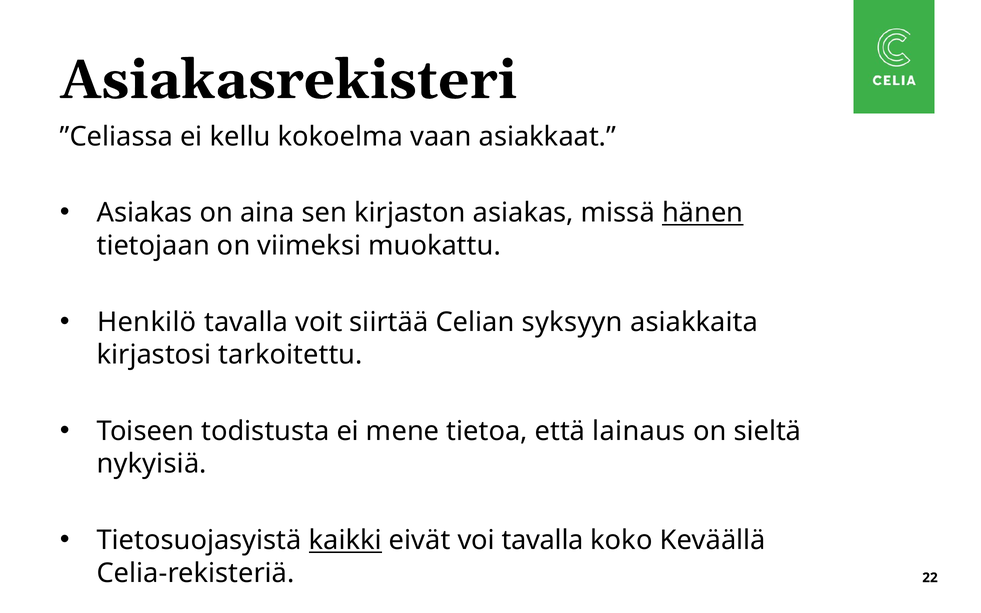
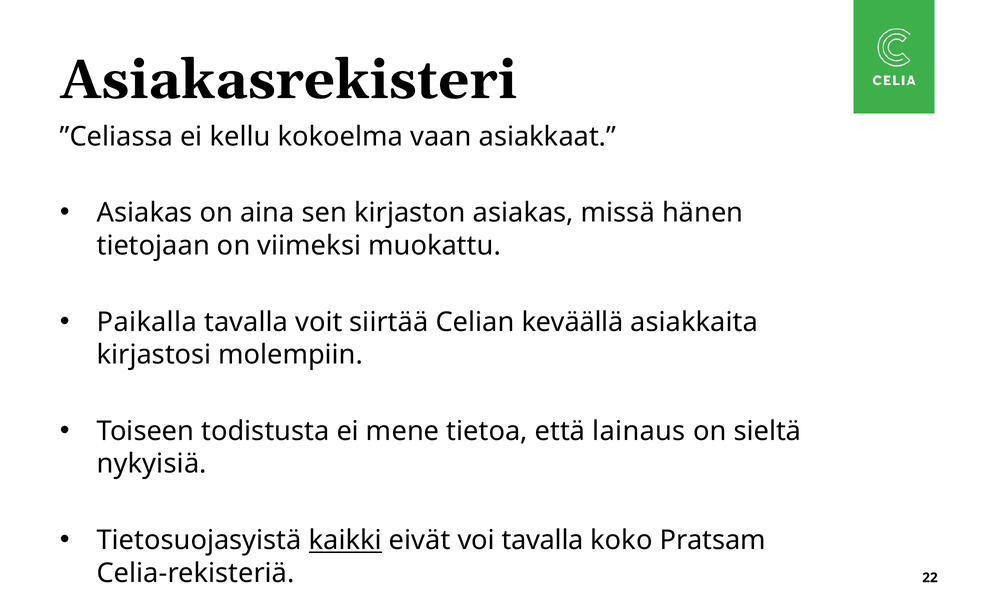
hänen underline: present -> none
Henkilö: Henkilö -> Paikalla
syksyyn: syksyyn -> keväällä
tarkoitettu: tarkoitettu -> molempiin
Keväällä: Keväällä -> Pratsam
